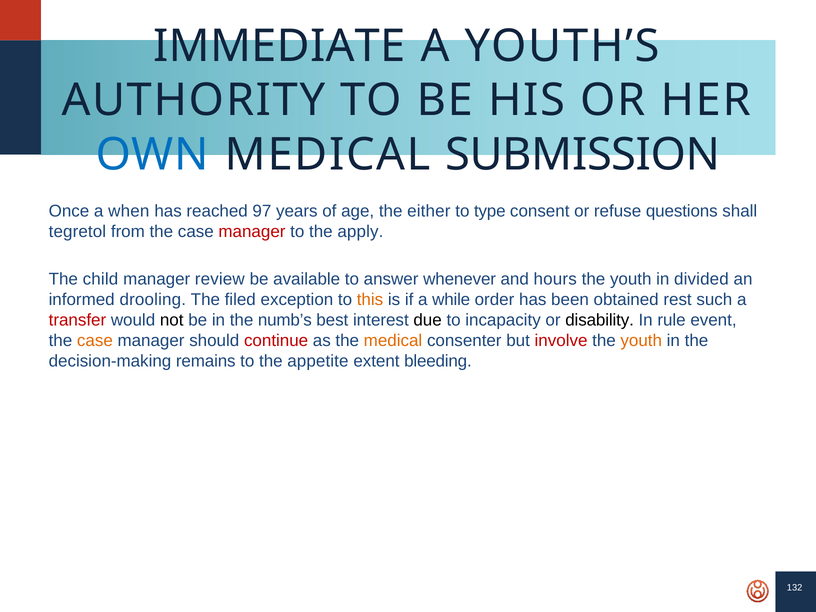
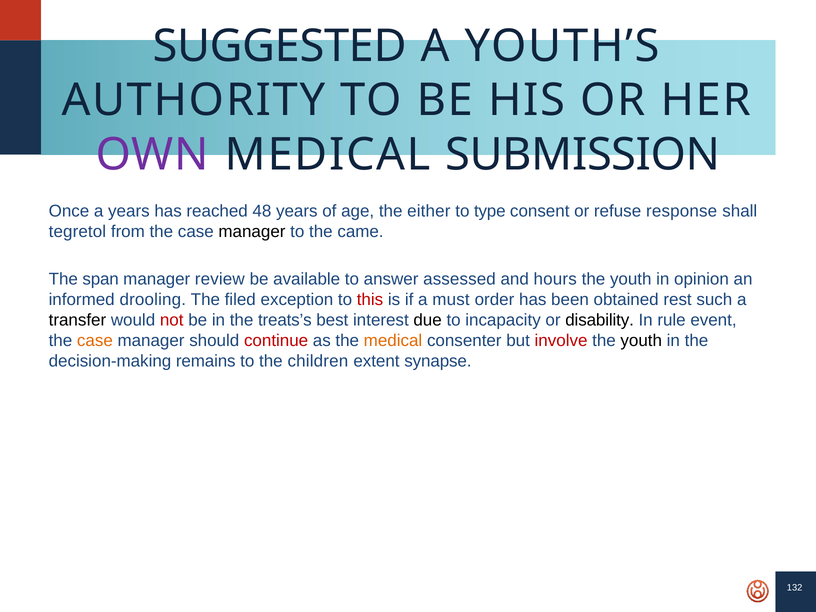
IMMEDIATE: IMMEDIATE -> SUGGESTED
OWN colour: blue -> purple
a when: when -> years
97: 97 -> 48
questions: questions -> response
manager at (252, 232) colour: red -> black
apply: apply -> came
child: child -> span
whenever: whenever -> assessed
divided: divided -> opinion
this colour: orange -> red
while: while -> must
transfer colour: red -> black
not colour: black -> red
numb’s: numb’s -> treats’s
youth at (641, 341) colour: orange -> black
appetite: appetite -> children
bleeding: bleeding -> synapse
